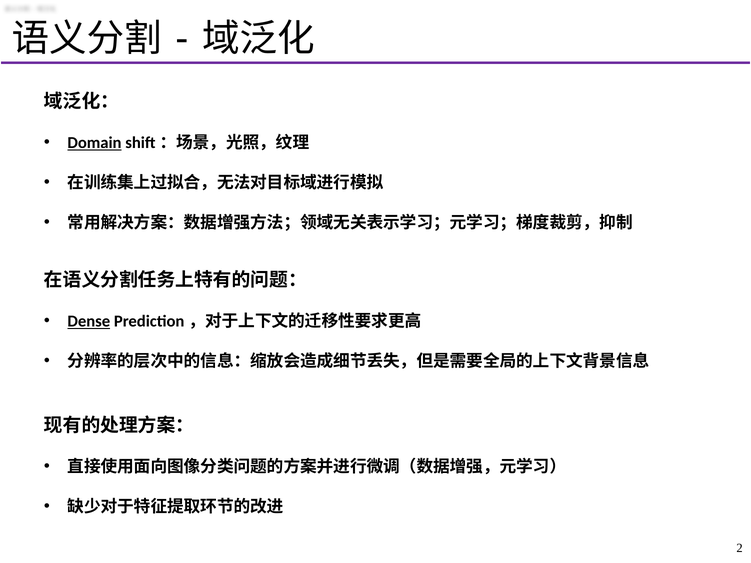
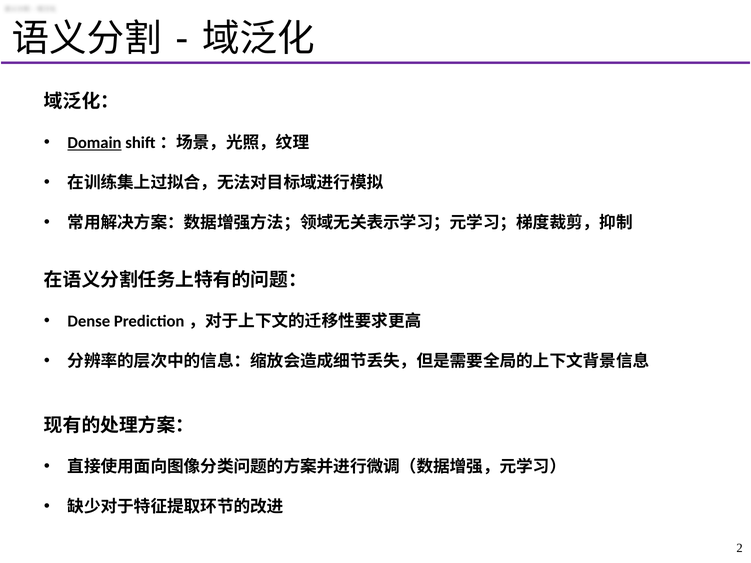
Dense underline: present -> none
